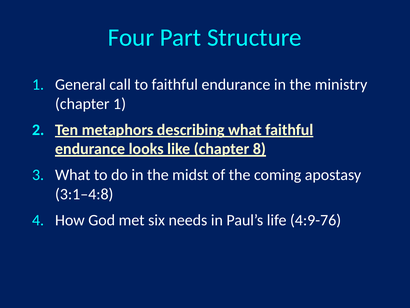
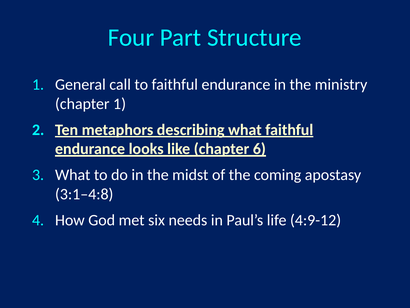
8: 8 -> 6
4:9-76: 4:9-76 -> 4:9-12
